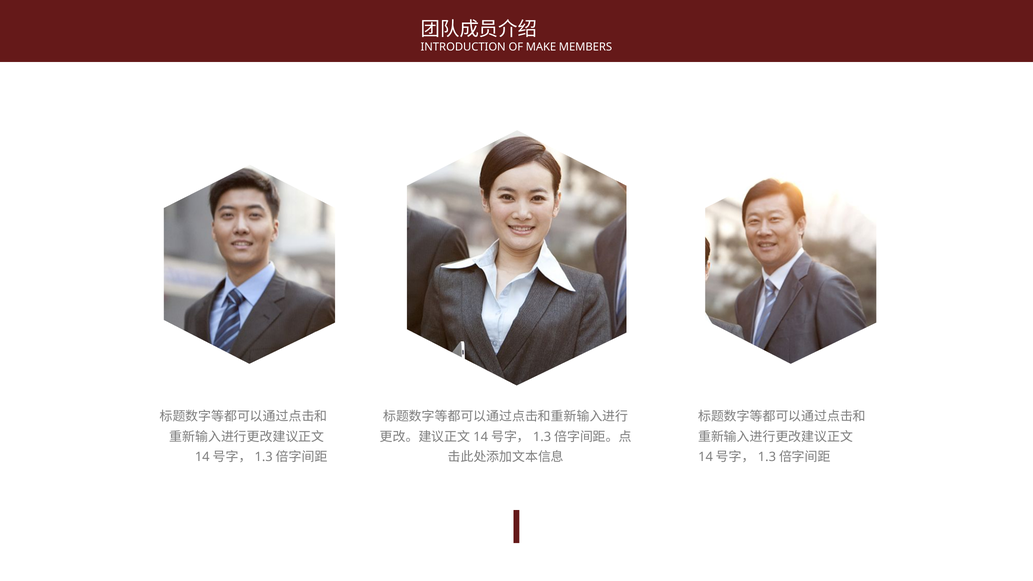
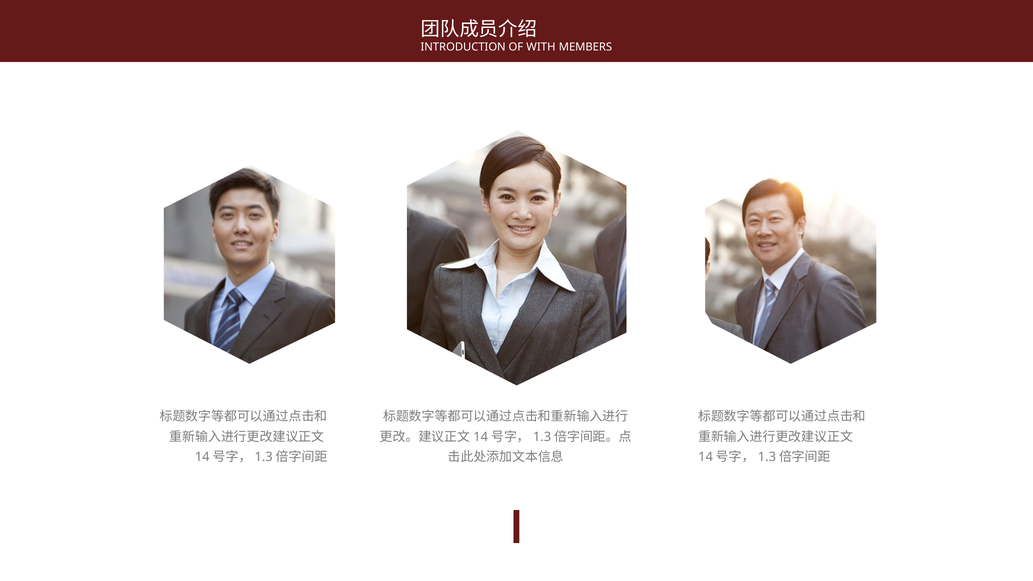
MAKE: MAKE -> WITH
